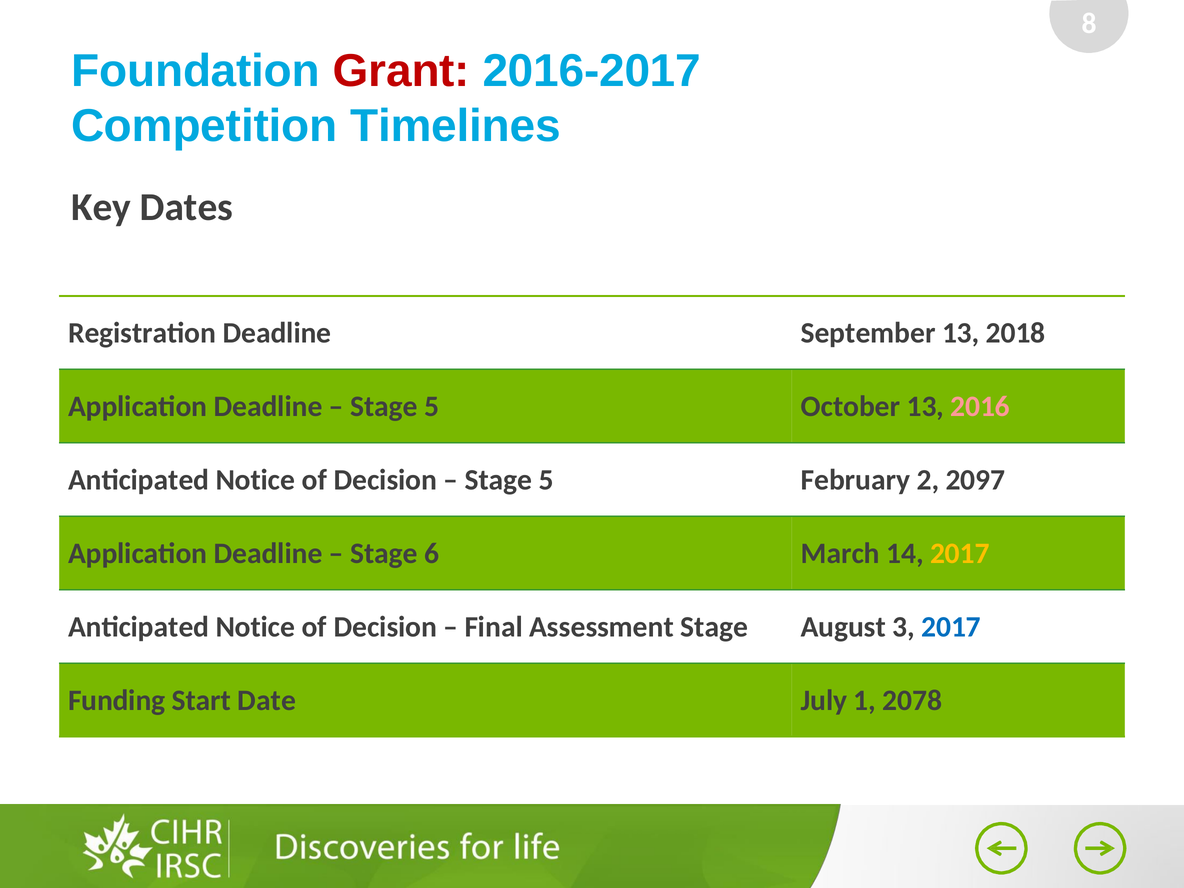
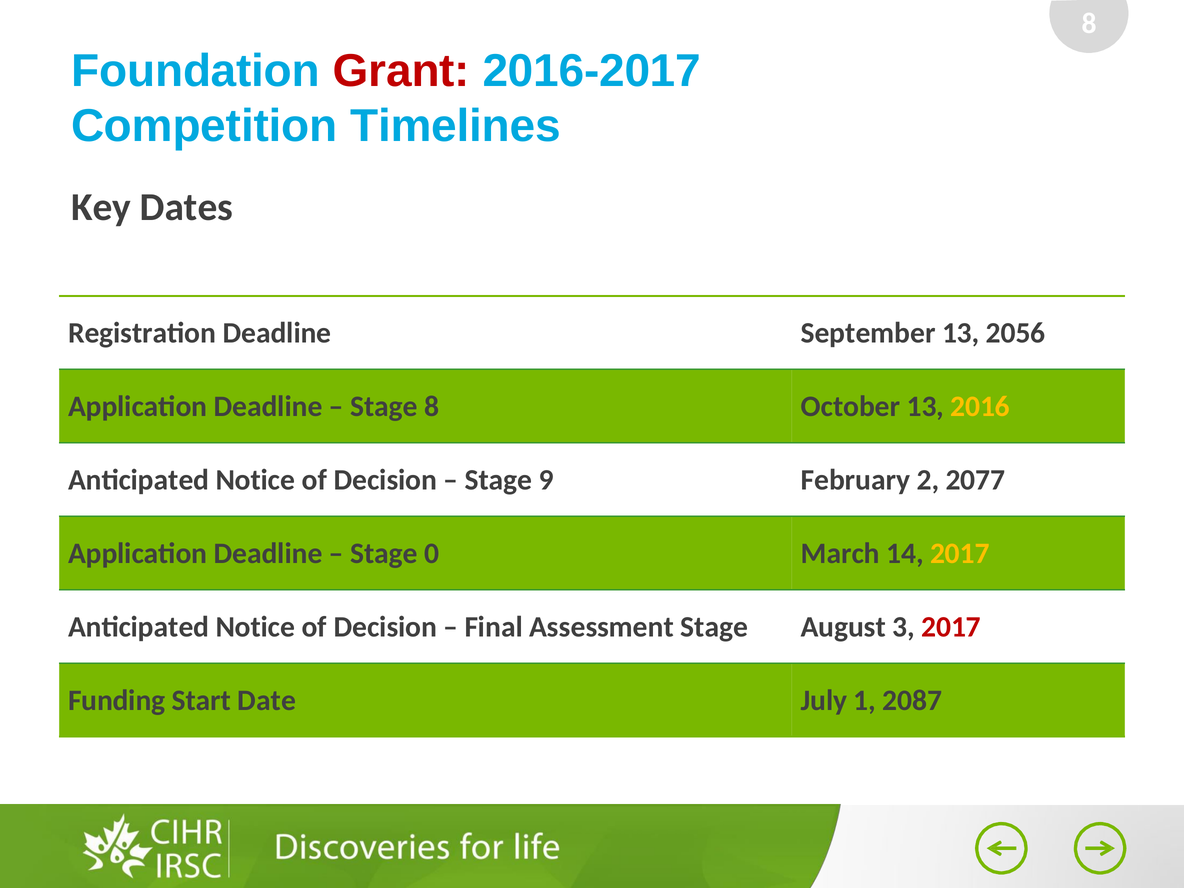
2018: 2018 -> 2056
5 at (432, 407): 5 -> 8
2016 colour: pink -> yellow
5 at (546, 480): 5 -> 9
2097: 2097 -> 2077
6: 6 -> 0
2017 at (951, 627) colour: blue -> red
2078: 2078 -> 2087
